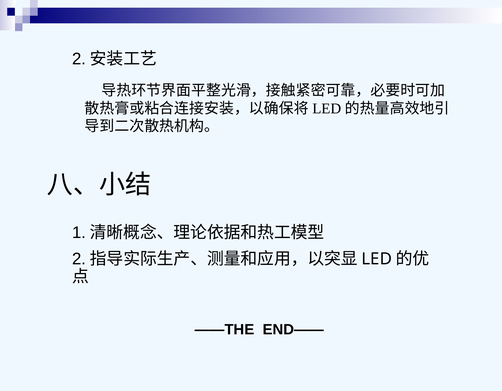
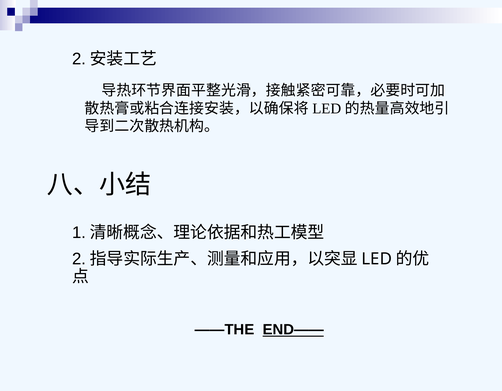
END—— underline: none -> present
